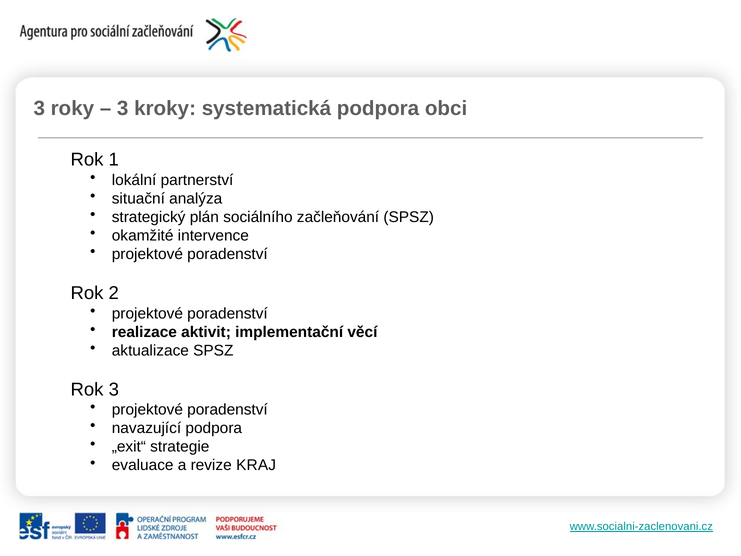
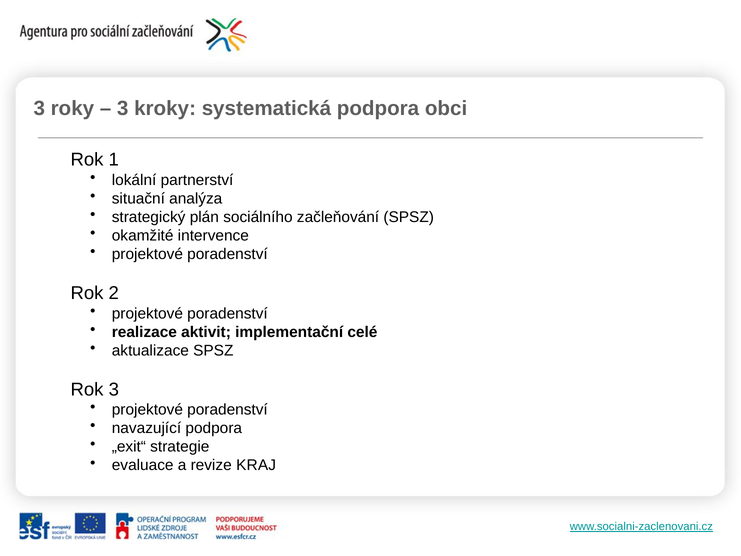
věcí: věcí -> celé
